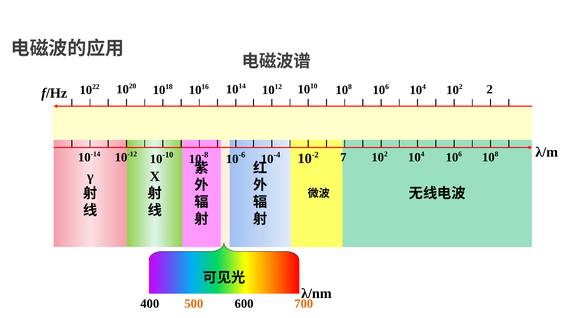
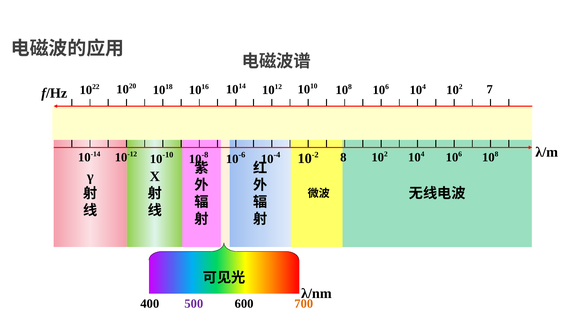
2: 2 -> 7
7: 7 -> 8
500 colour: orange -> purple
